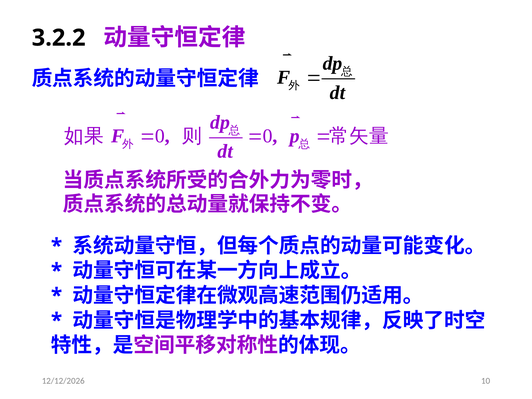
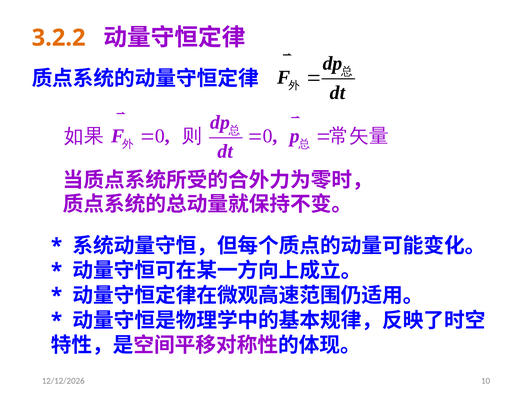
3.2.2 colour: black -> orange
